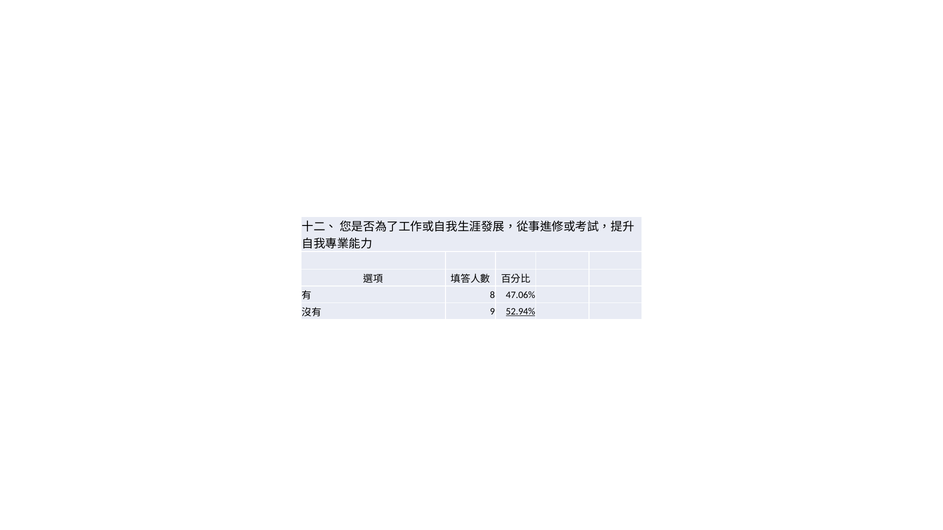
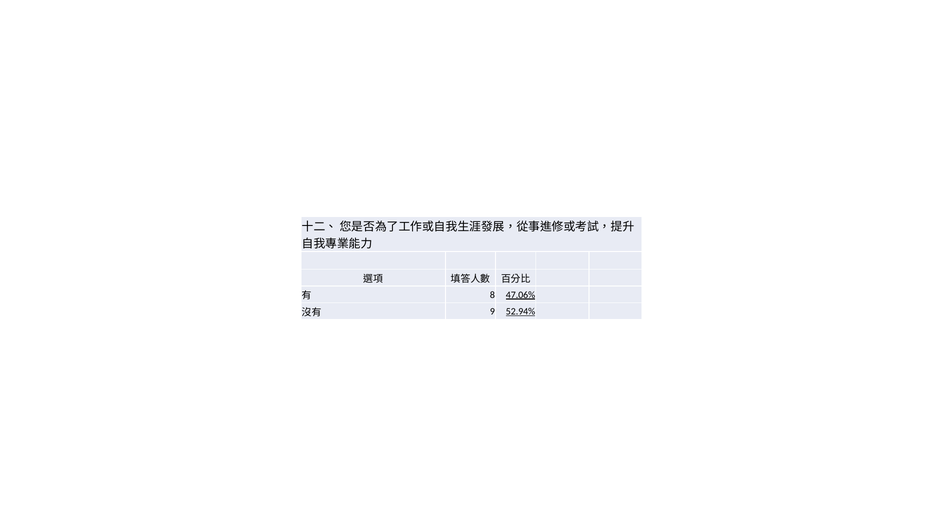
47.06% underline: none -> present
